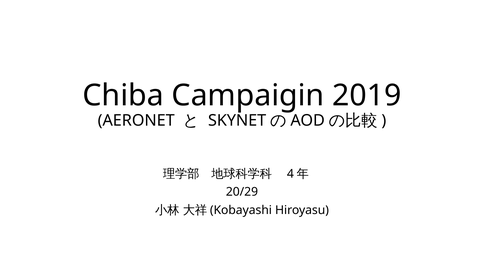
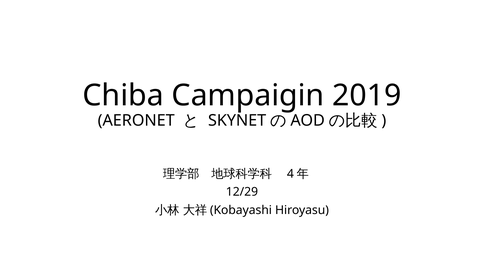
20/29: 20/29 -> 12/29
